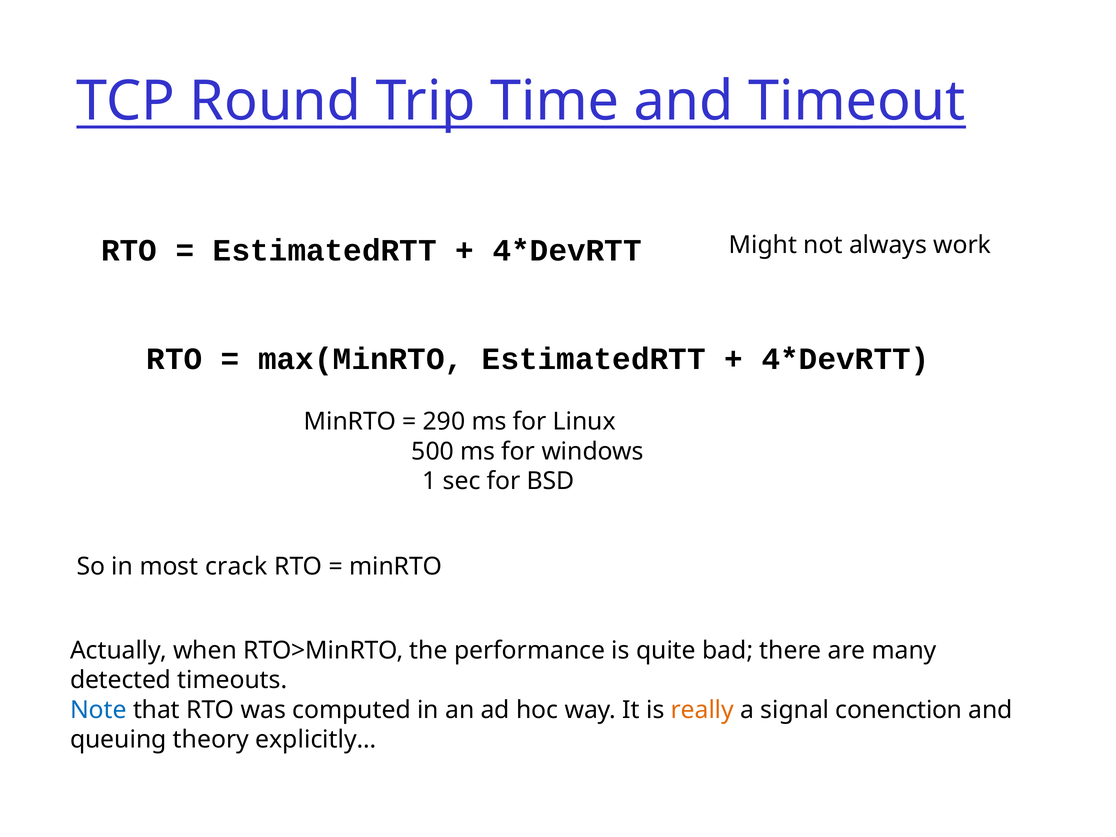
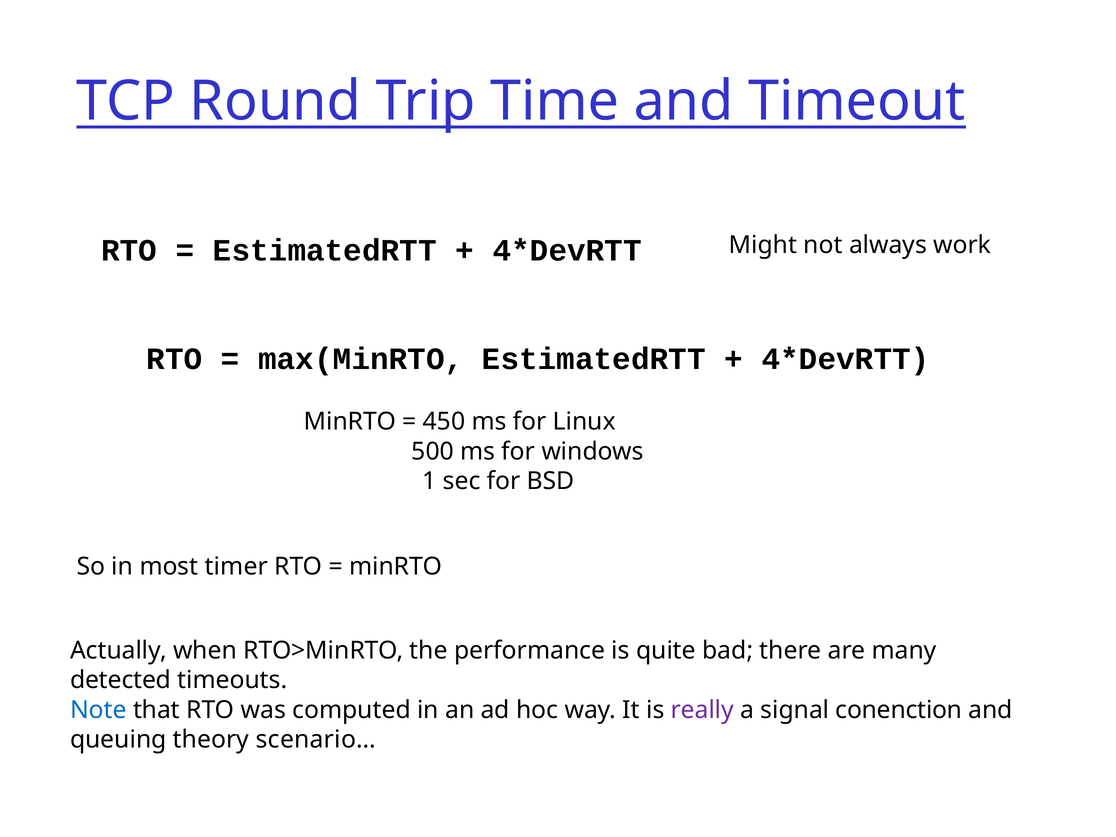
290: 290 -> 450
crack: crack -> timer
really colour: orange -> purple
explicitly…: explicitly… -> scenario…
